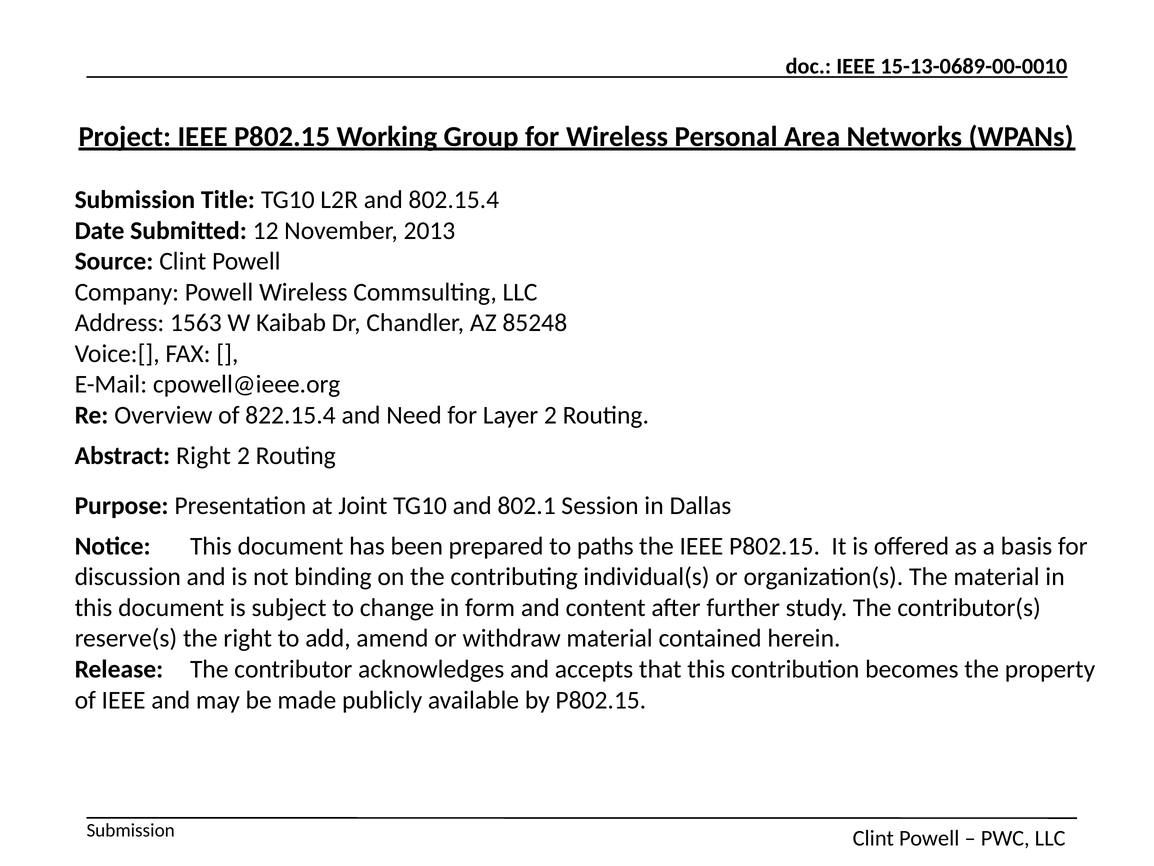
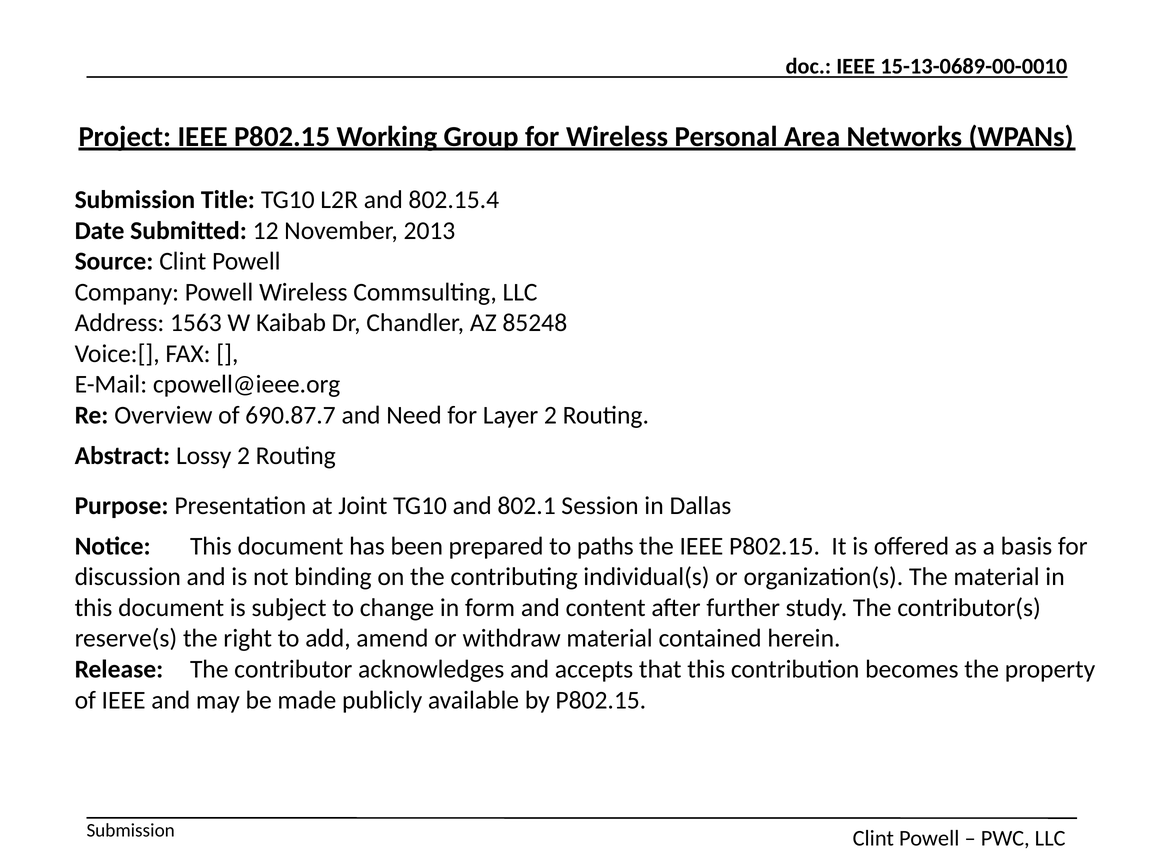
822.15.4: 822.15.4 -> 690.87.7
Abstract Right: Right -> Lossy
